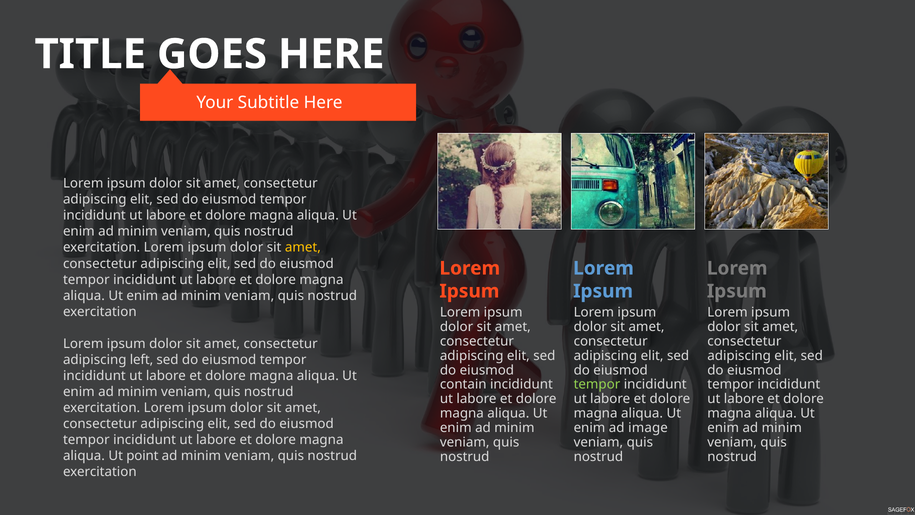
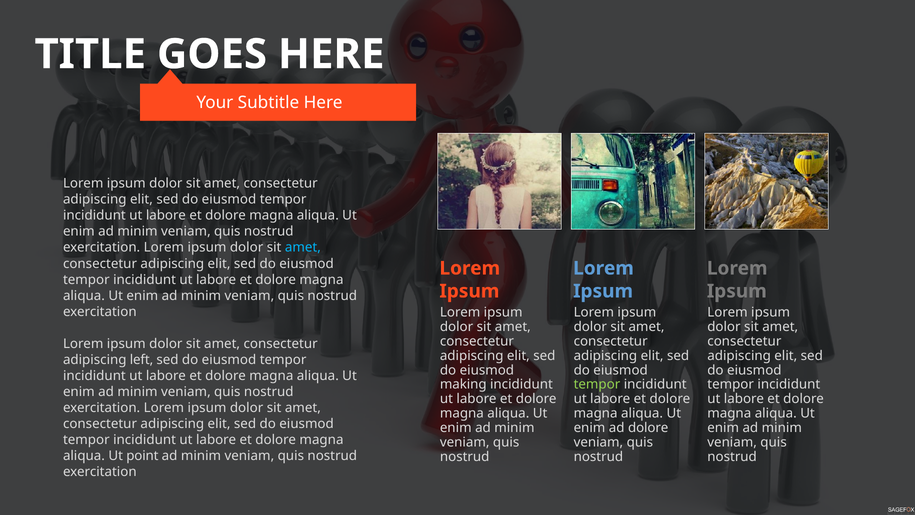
amet at (303, 247) colour: yellow -> light blue
contain: contain -> making
ad image: image -> dolore
